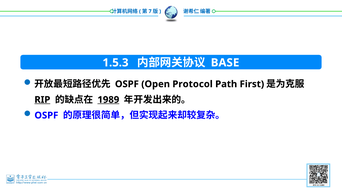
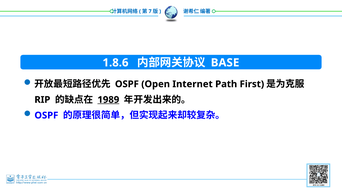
1.5.3: 1.5.3 -> 1.8.6
Protocol: Protocol -> Internet
RIP underline: present -> none
